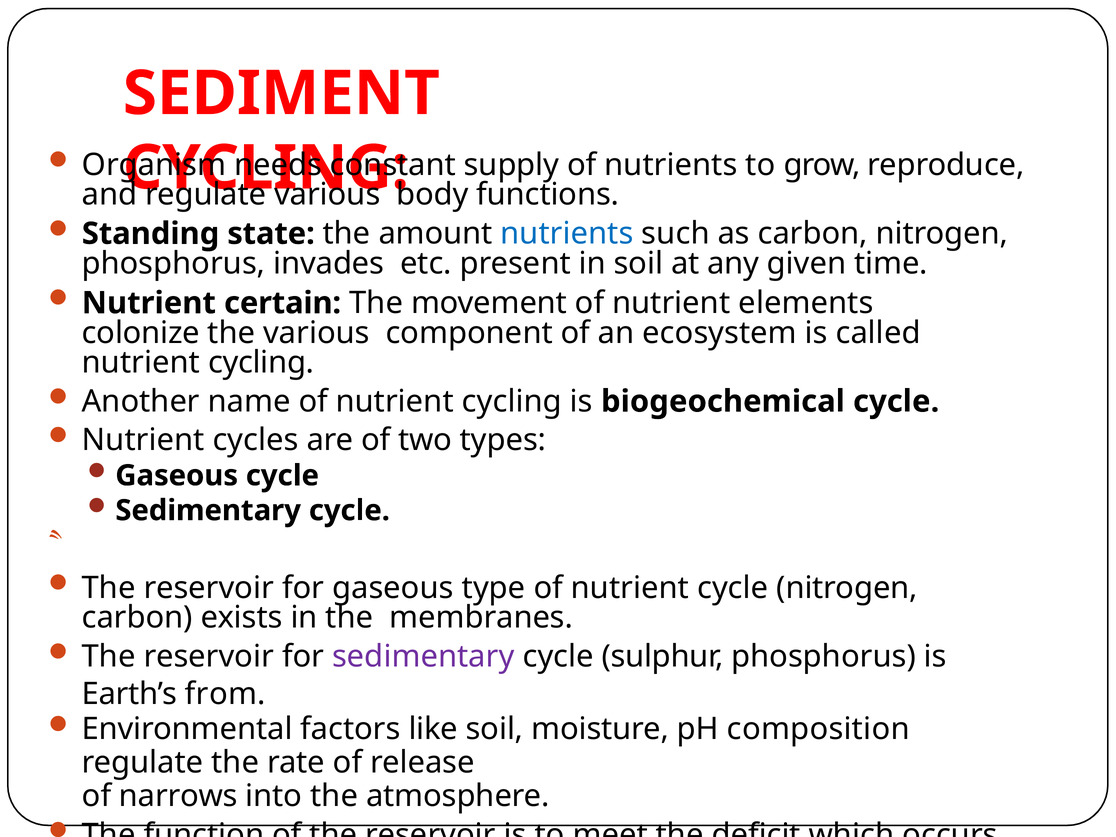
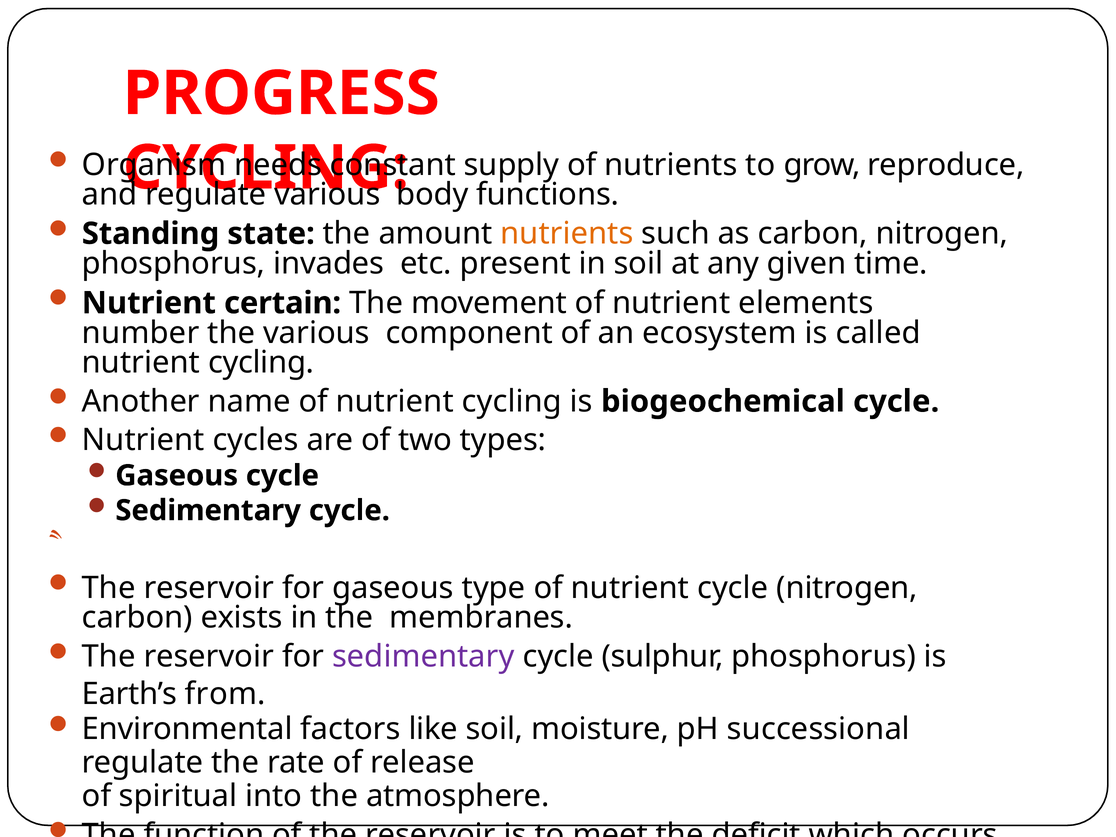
SEDIMENT: SEDIMENT -> PROGRESS
nutrients at (567, 234) colour: blue -> orange
colonize: colonize -> number
composition: composition -> successional
narrows: narrows -> spiritual
